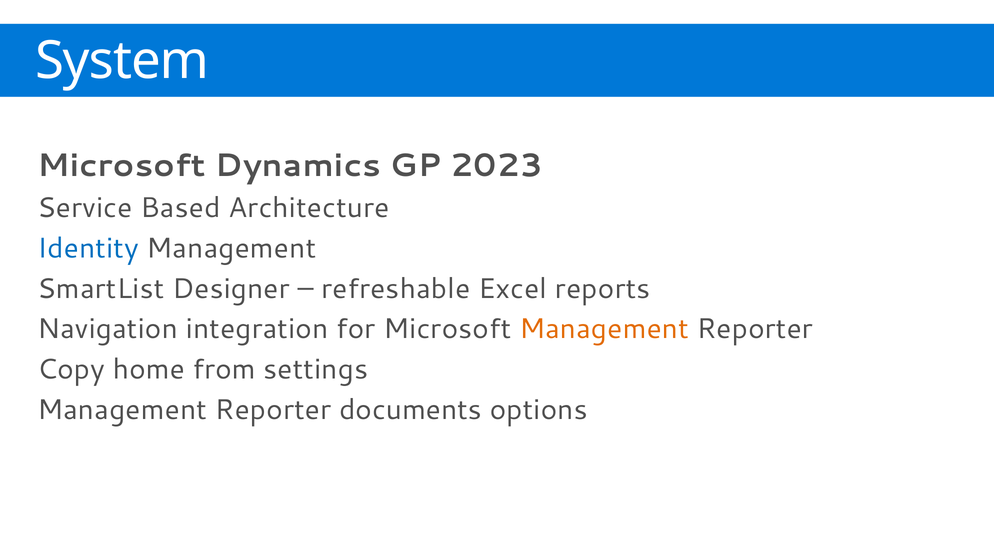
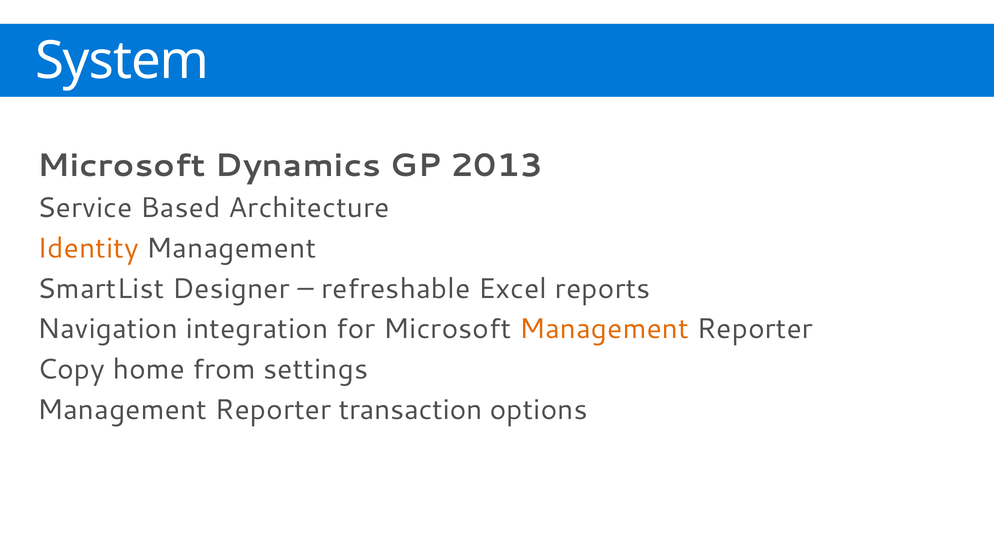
2023: 2023 -> 2013
Identity colour: blue -> orange
documents: documents -> transaction
